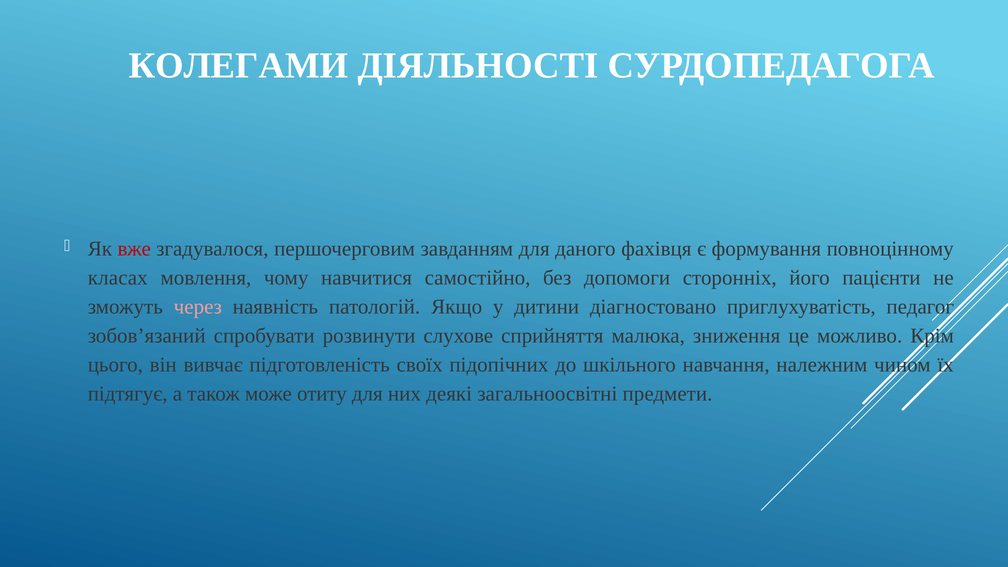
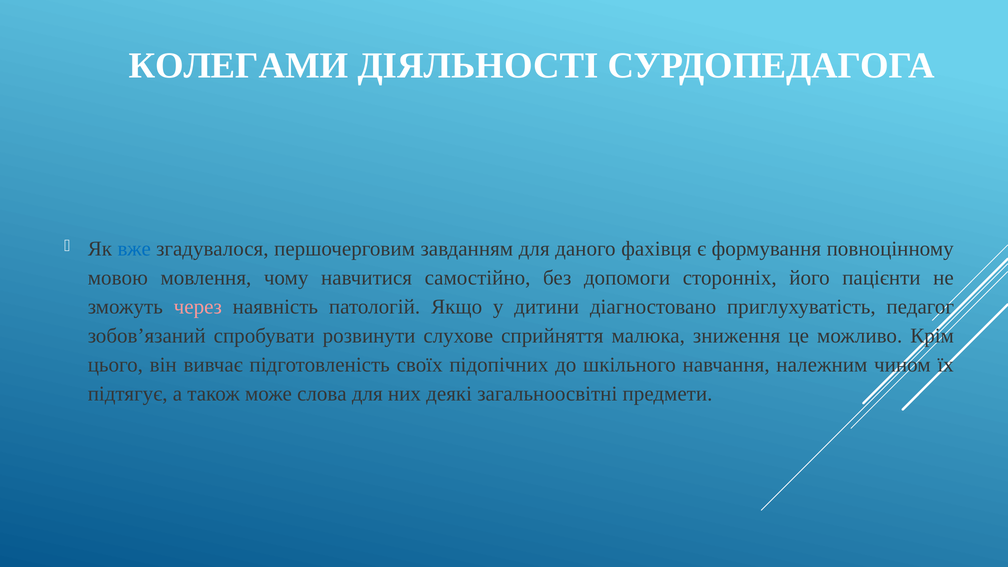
вже colour: red -> blue
класах: класах -> мовою
отиту: отиту -> слова
